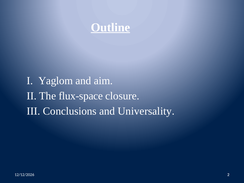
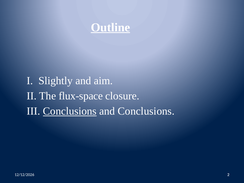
Yaglom: Yaglom -> Slightly
Conclusions at (70, 111) underline: none -> present
and Universality: Universality -> Conclusions
